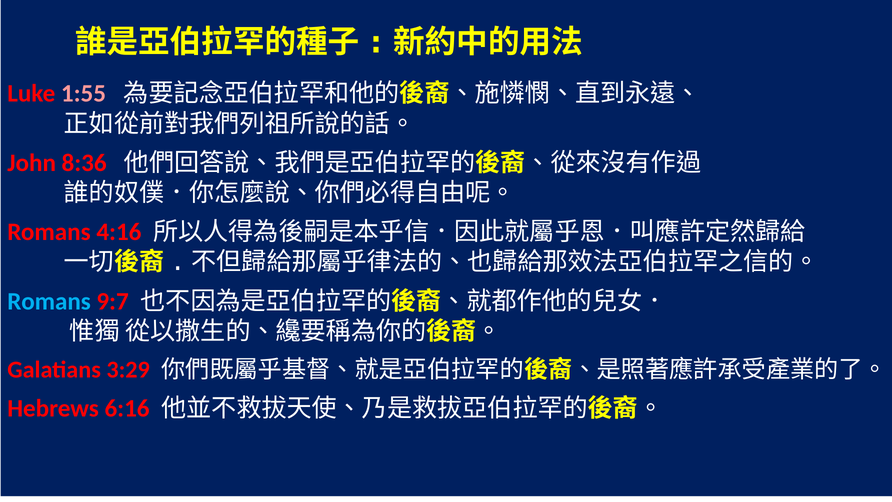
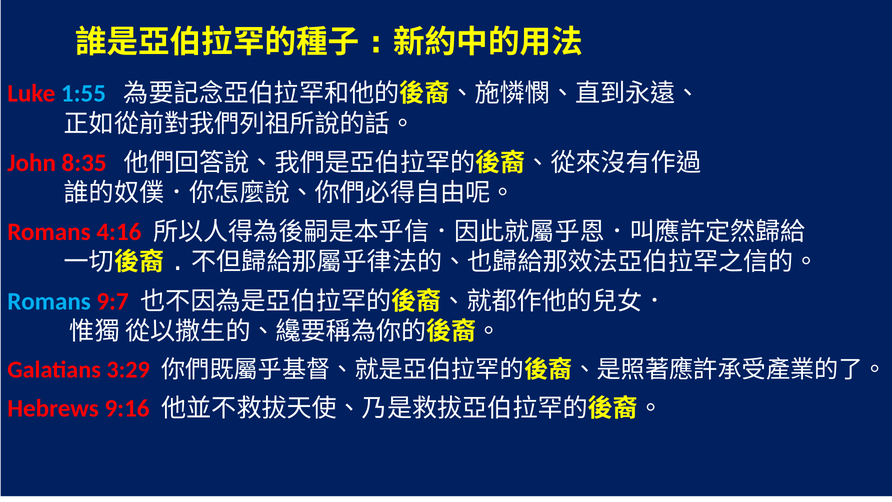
1:55 colour: pink -> light blue
8:36: 8:36 -> 8:35
6:16: 6:16 -> 9:16
